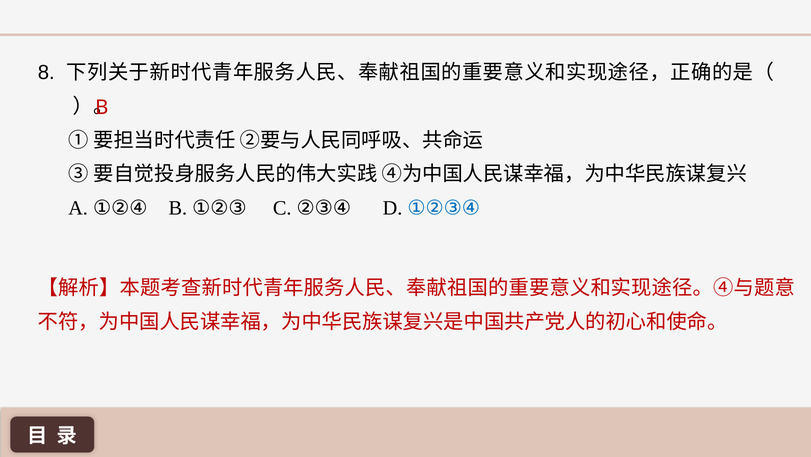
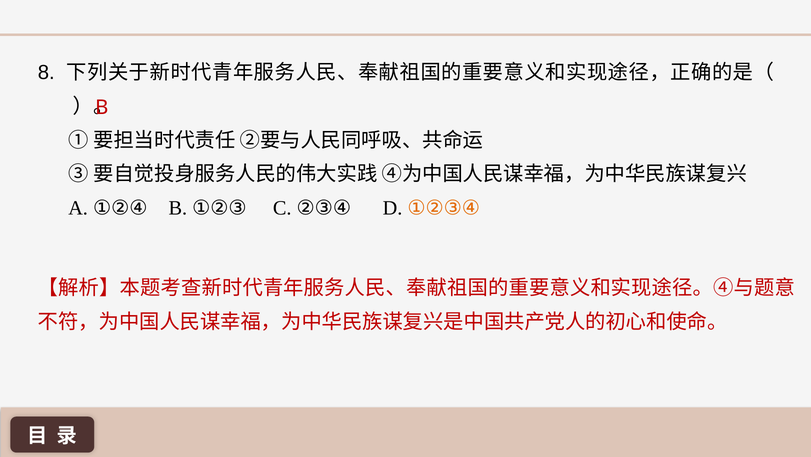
①②③④ colour: blue -> orange
